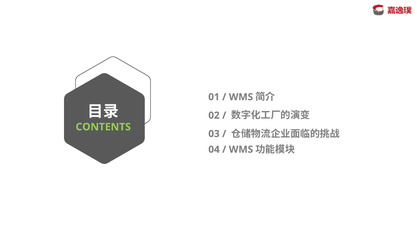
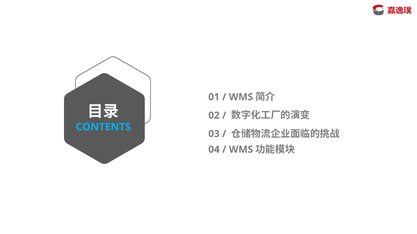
CONTENTS colour: light green -> light blue
